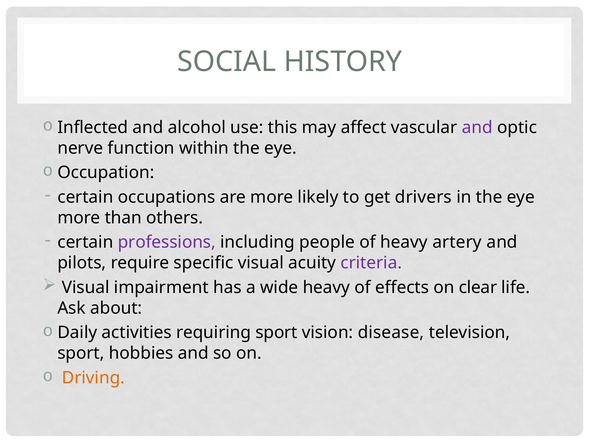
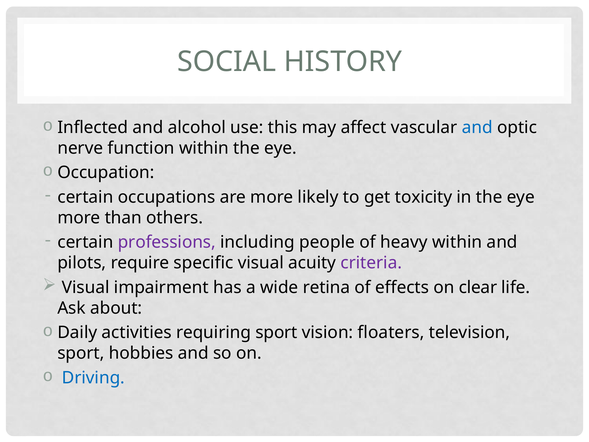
and at (477, 127) colour: purple -> blue
drivers: drivers -> toxicity
heavy artery: artery -> within
wide heavy: heavy -> retina
disease: disease -> floaters
Driving colour: orange -> blue
